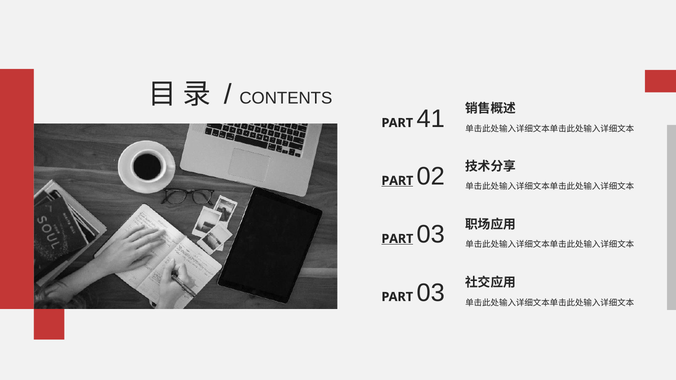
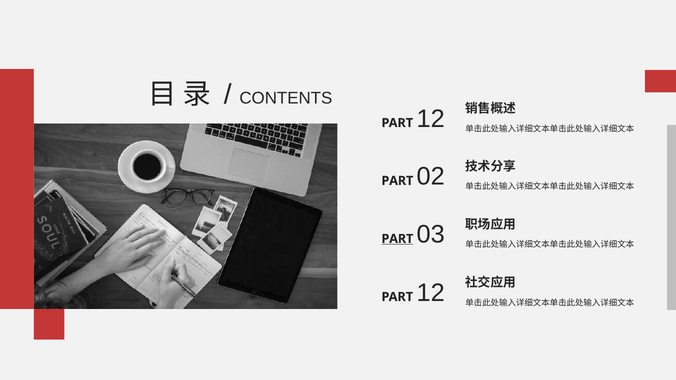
41 at (431, 119): 41 -> 12
PART at (397, 181) underline: present -> none
03 at (431, 293): 03 -> 12
